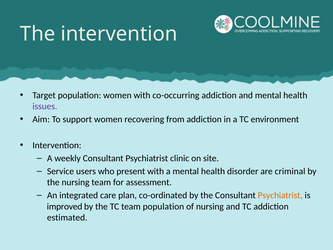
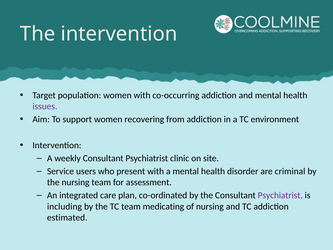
Psychiatrist at (280, 195) colour: orange -> purple
improved: improved -> including
team population: population -> medicating
